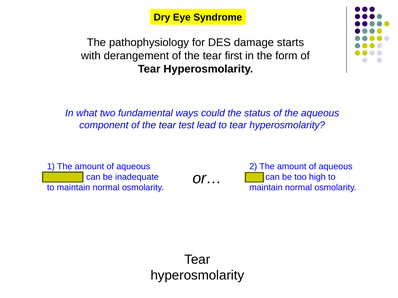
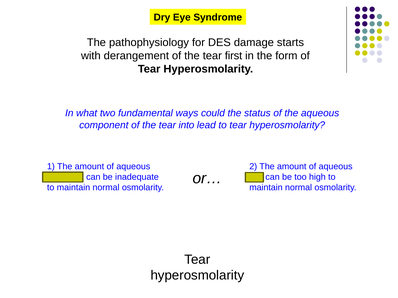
test: test -> into
